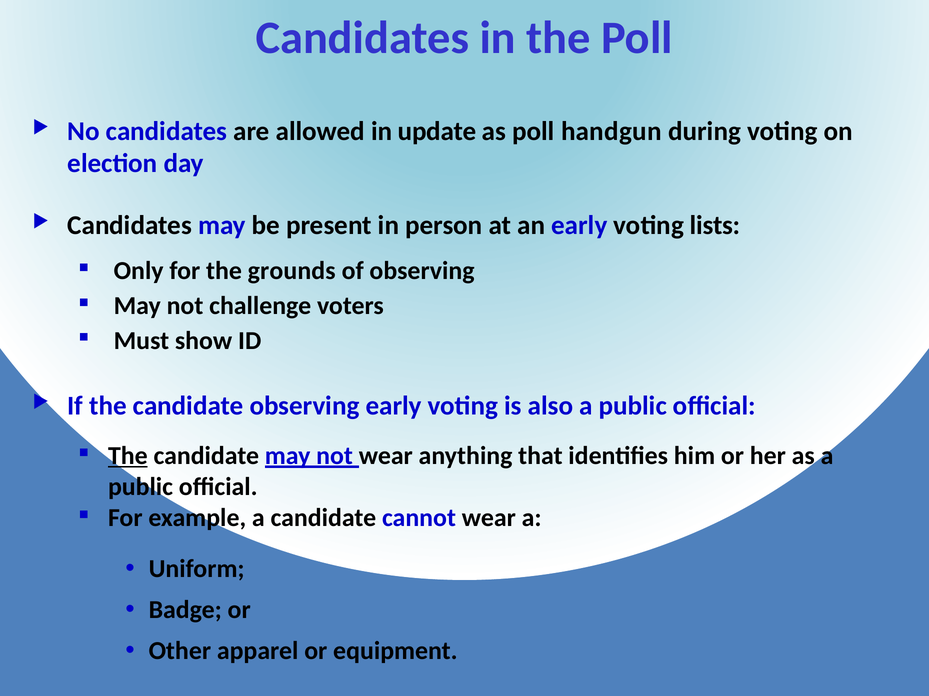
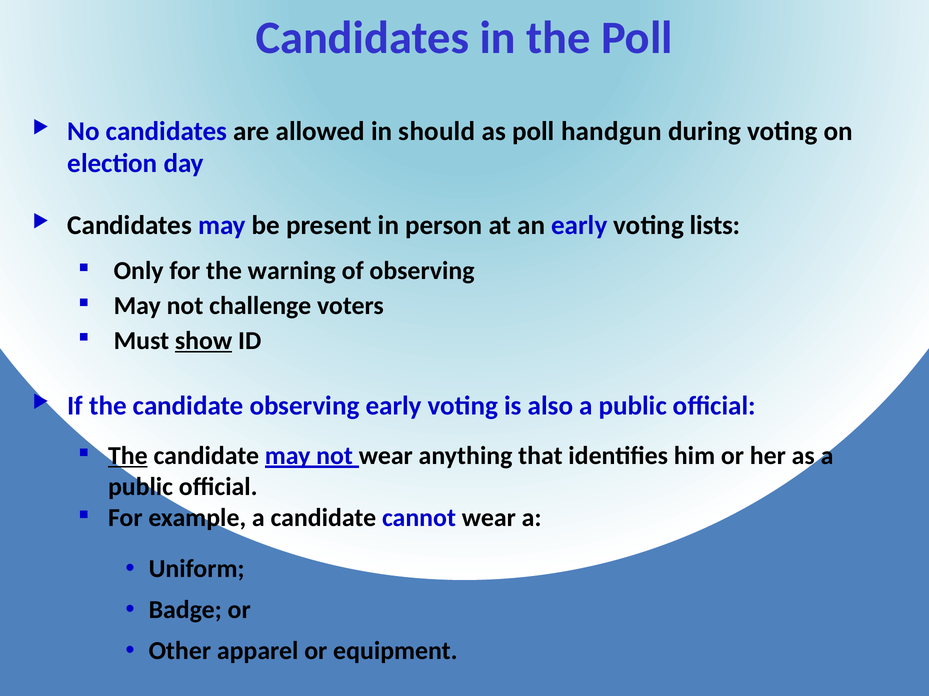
update: update -> should
grounds: grounds -> warning
show underline: none -> present
